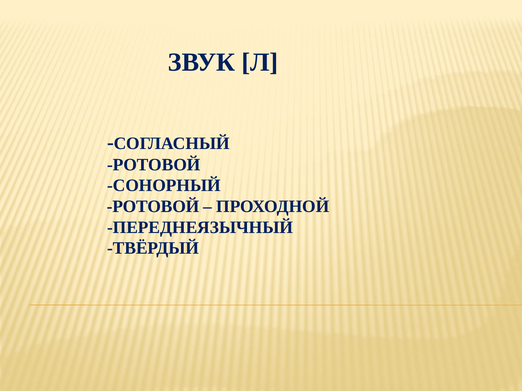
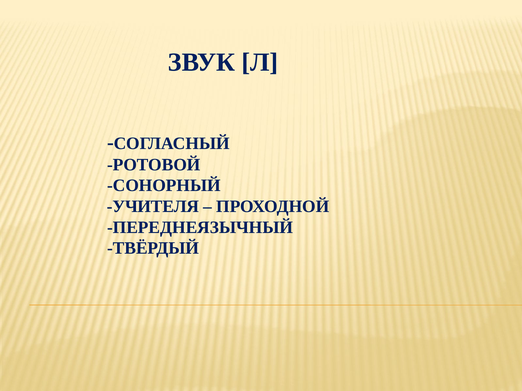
РОТОВОЙ at (153, 207): РОТОВОЙ -> УЧИТЕЛЯ
